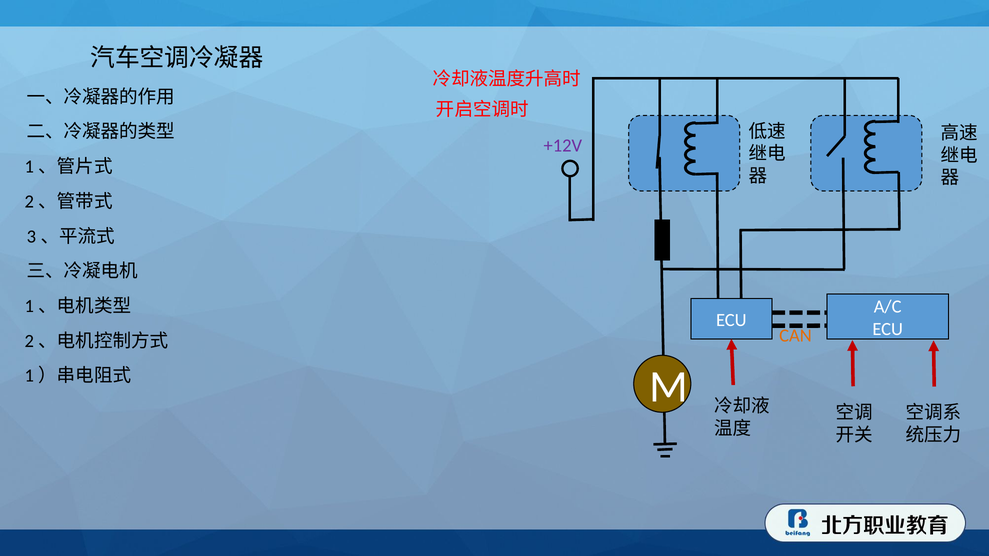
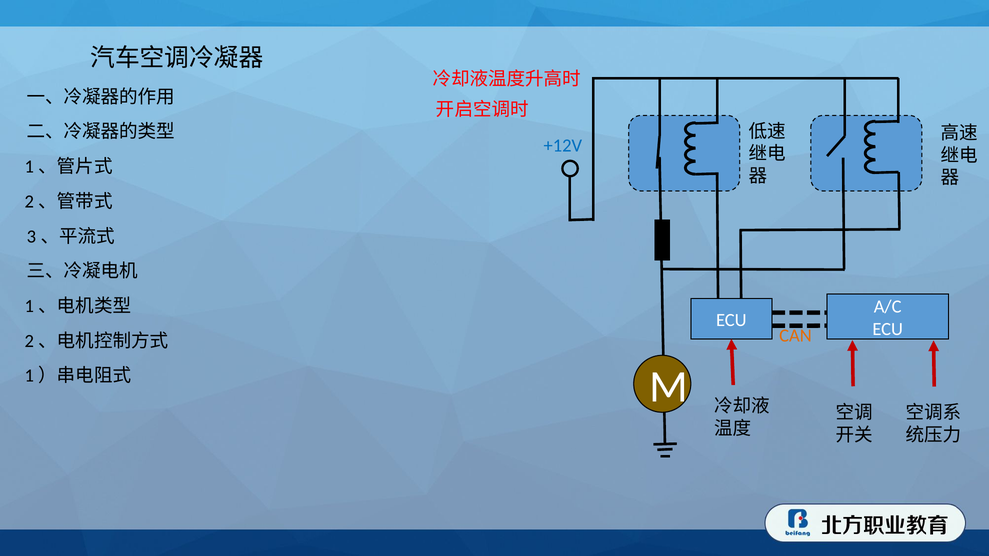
+12V colour: purple -> blue
